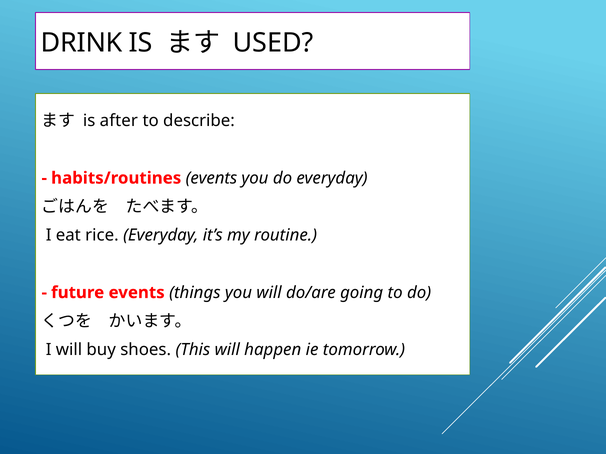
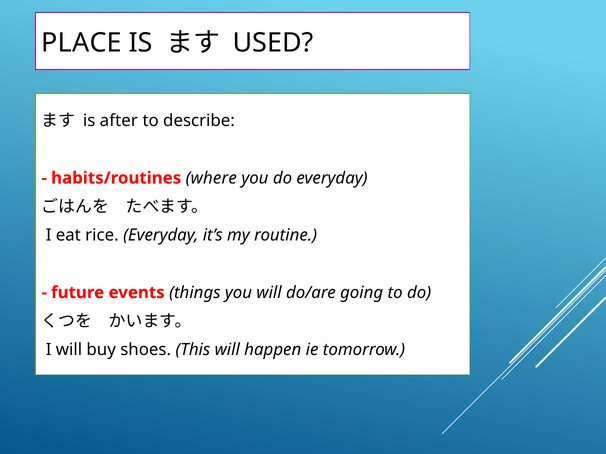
DRINK: DRINK -> PLACE
habits/routines events: events -> where
